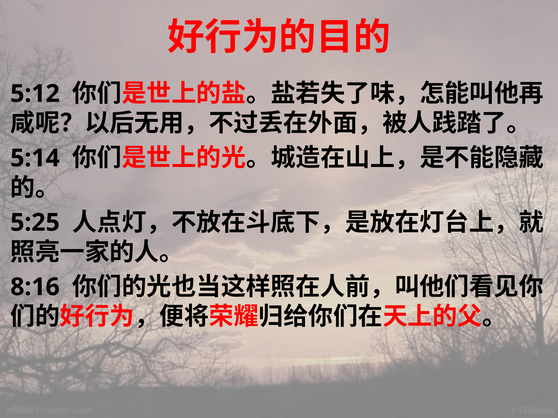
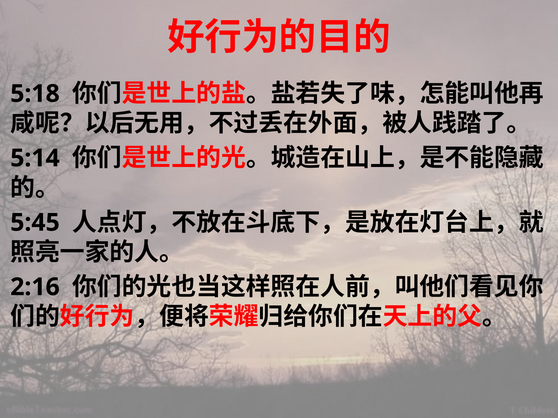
5:12: 5:12 -> 5:18
5:25: 5:25 -> 5:45
8:16: 8:16 -> 2:16
